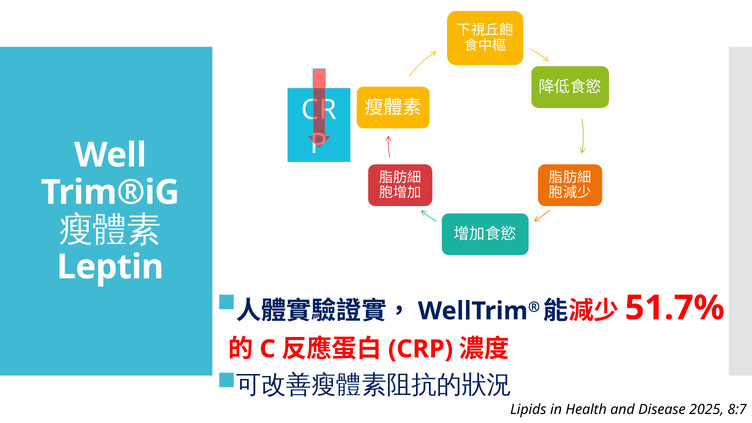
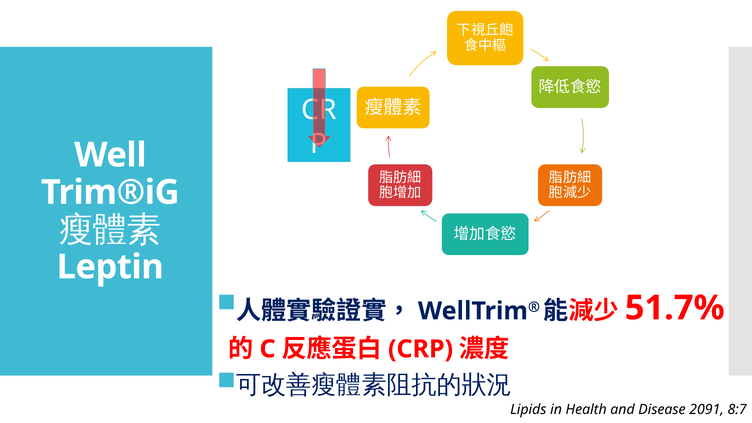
2025: 2025 -> 2091
